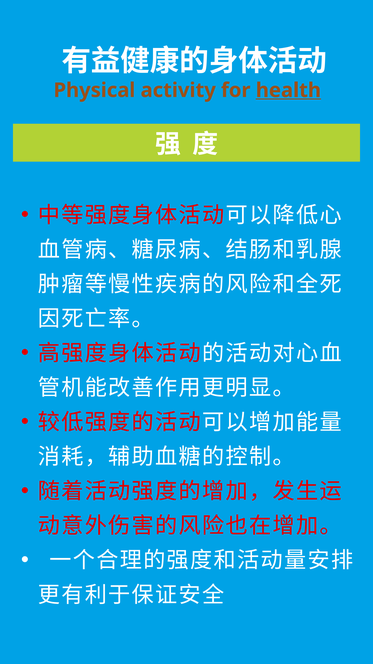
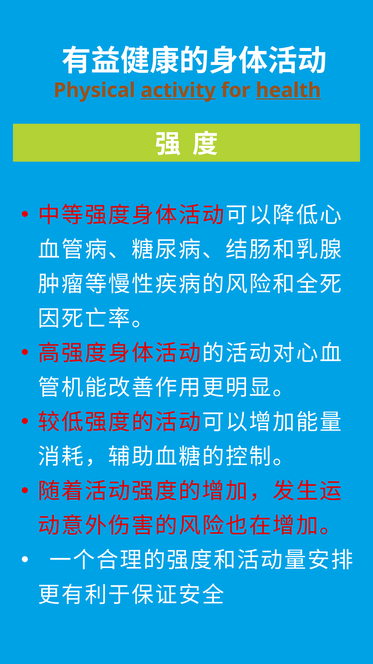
activity underline: none -> present
